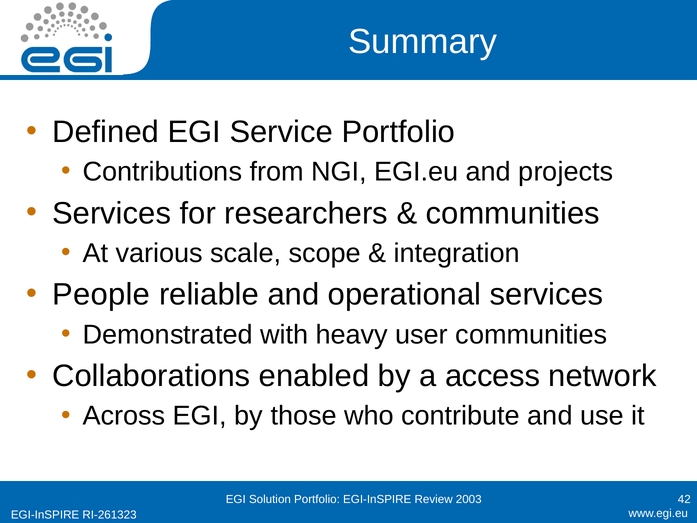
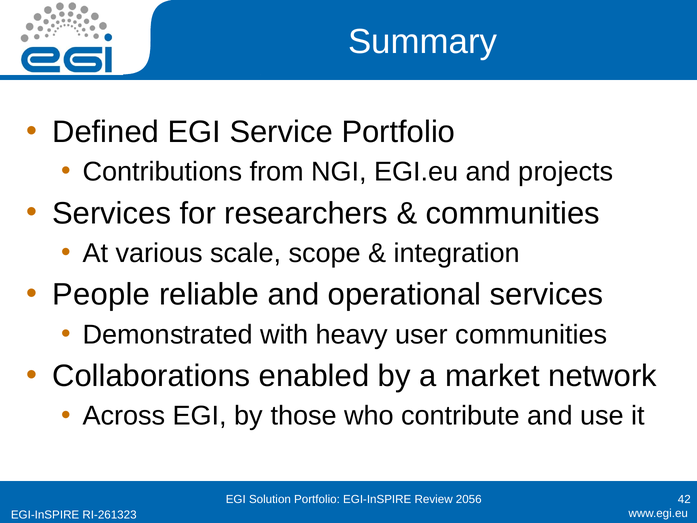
access: access -> market
2003: 2003 -> 2056
